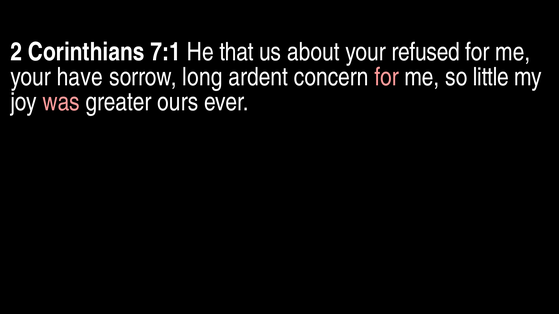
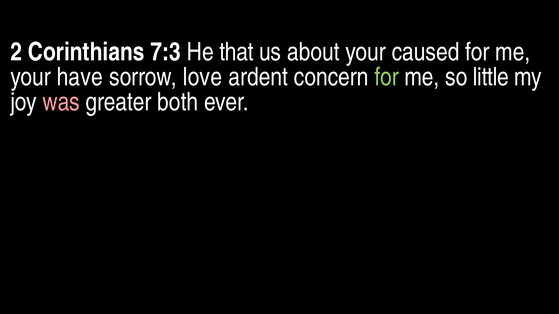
7:1: 7:1 -> 7:3
refused: refused -> caused
long: long -> love
for at (387, 77) colour: pink -> light green
ours: ours -> both
